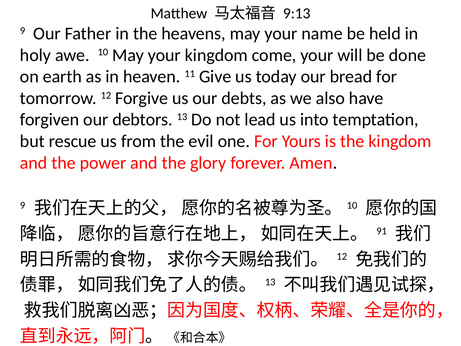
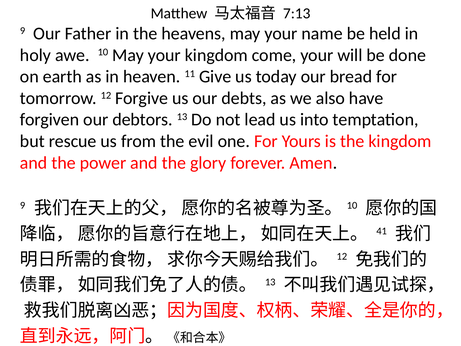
9:13: 9:13 -> 7:13
91: 91 -> 41
